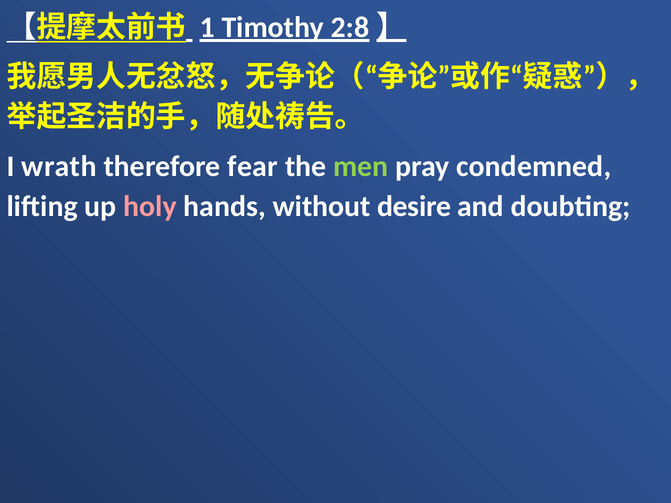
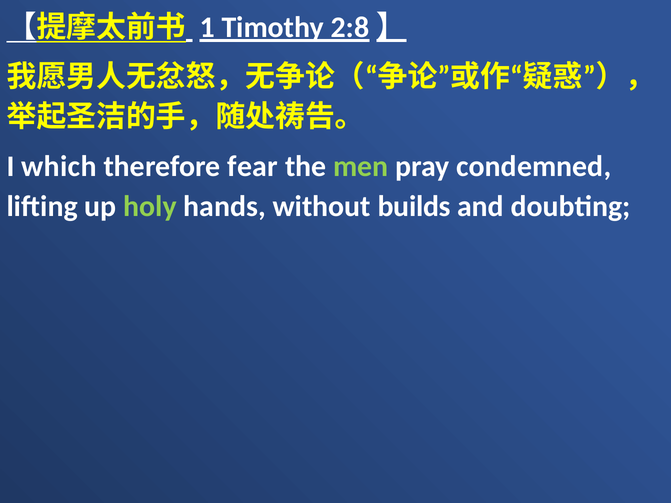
wrath: wrath -> which
holy colour: pink -> light green
desire: desire -> builds
